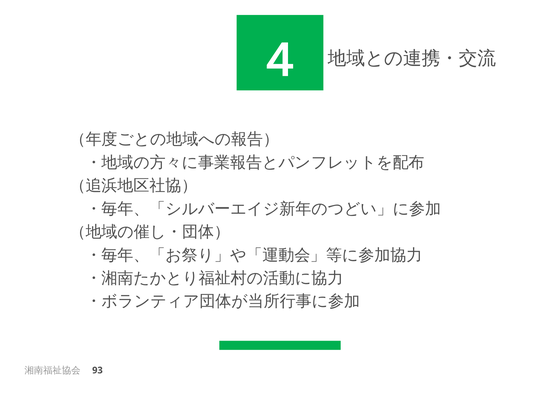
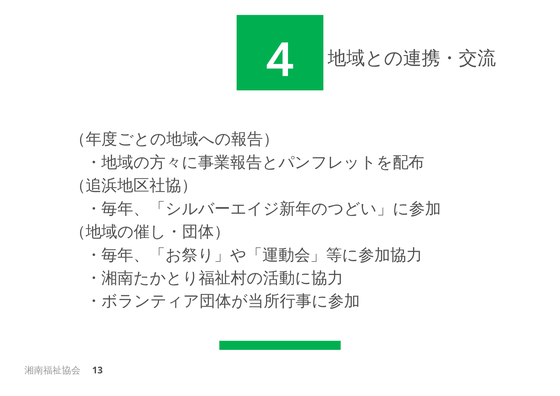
93: 93 -> 13
